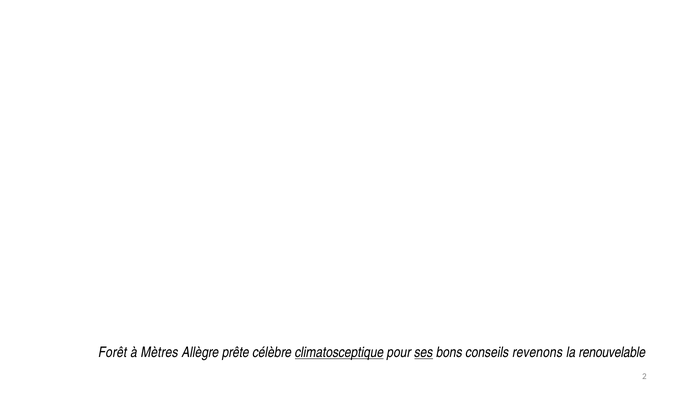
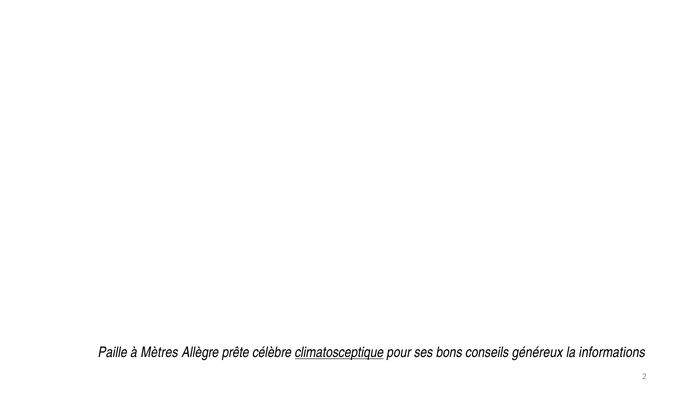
Forêt: Forêt -> Paille
ses underline: present -> none
revenons: revenons -> généreux
renouvelable: renouvelable -> informations
